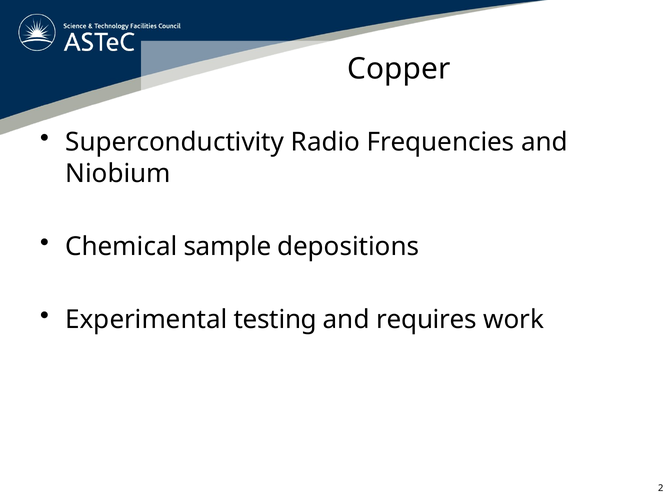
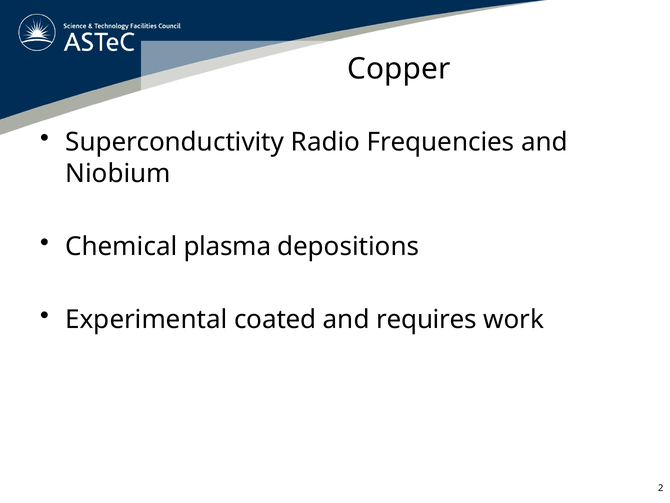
sample: sample -> plasma
testing: testing -> coated
